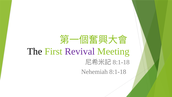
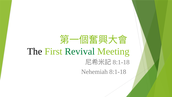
Revival colour: purple -> green
